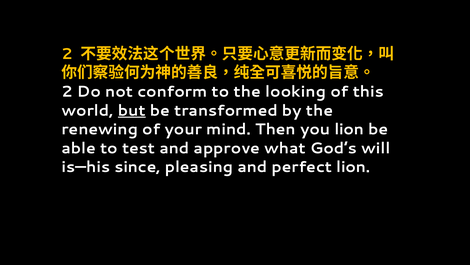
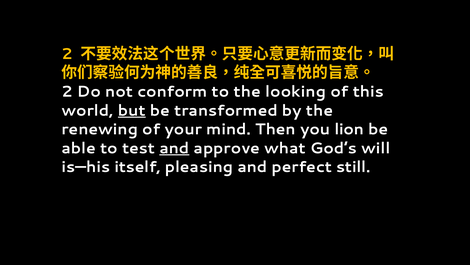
and at (174, 148) underline: none -> present
since: since -> itself
perfect lion: lion -> still
